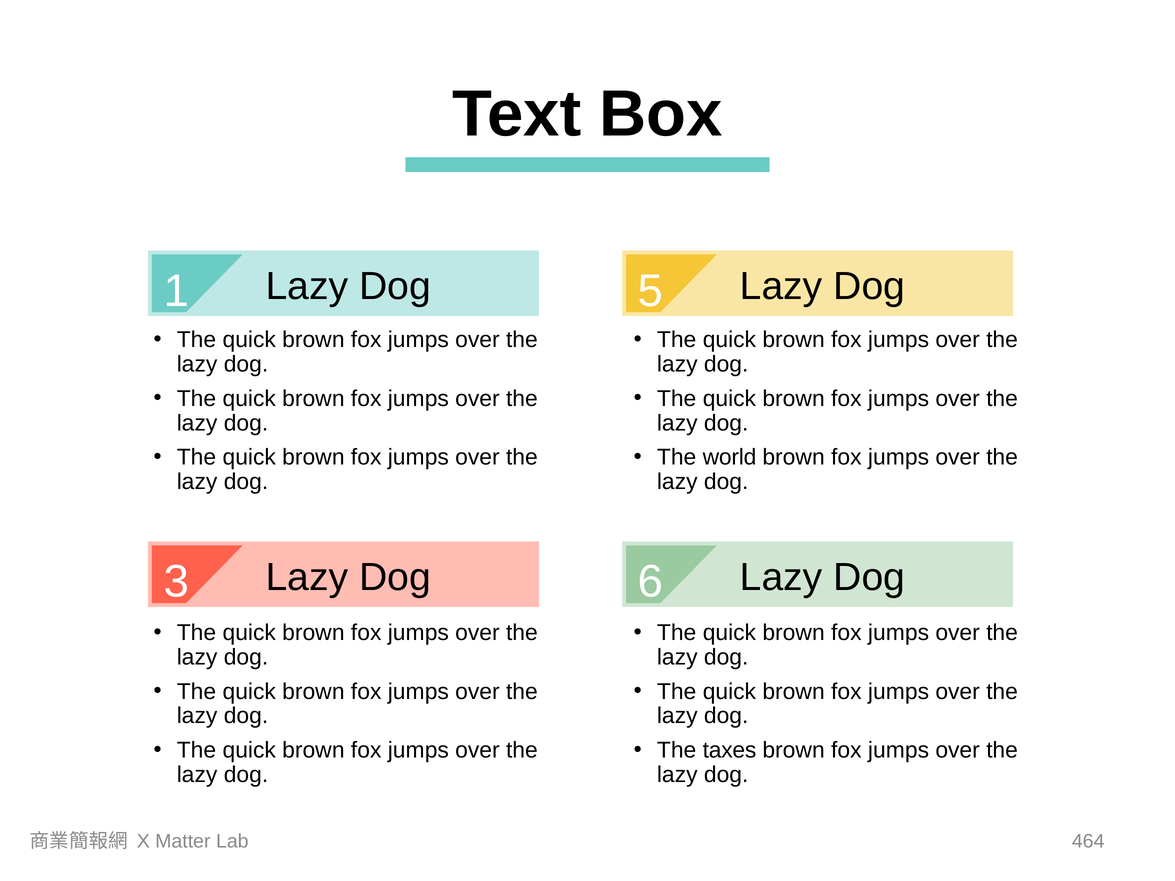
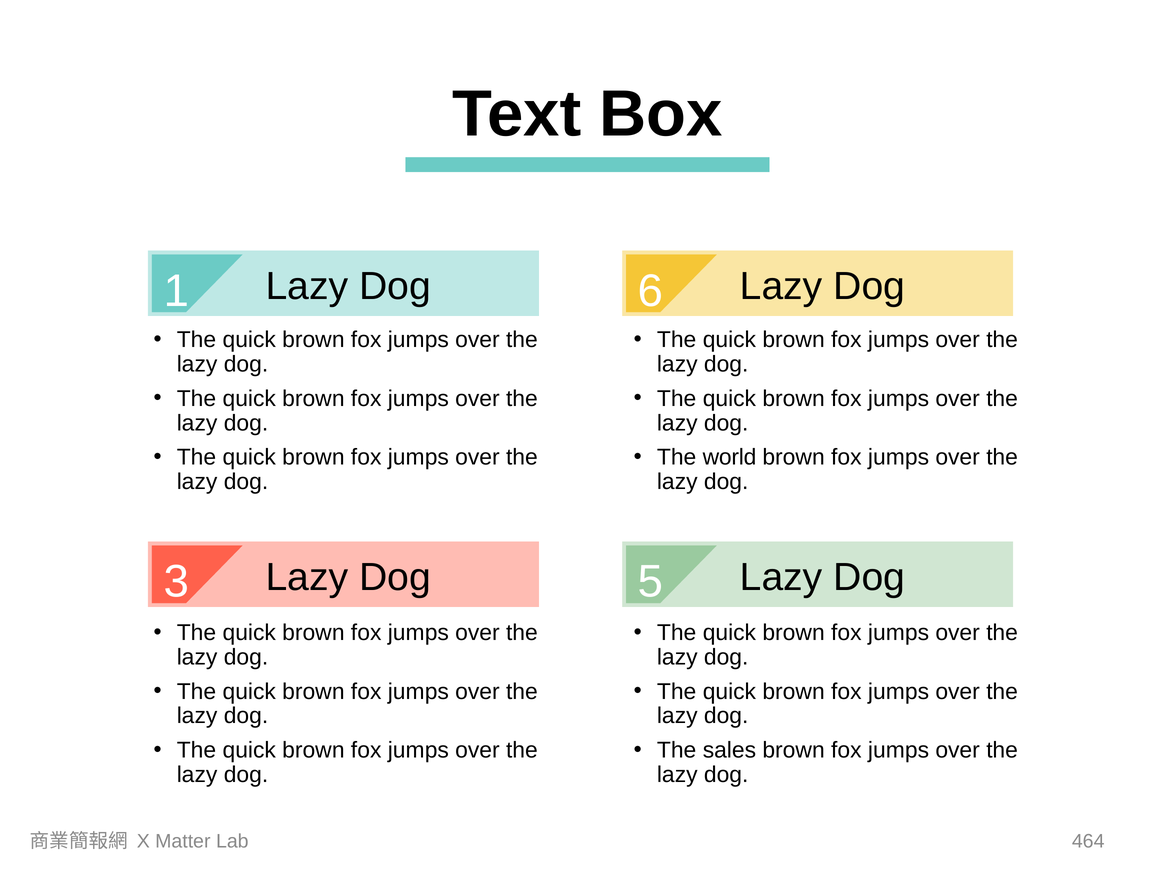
5: 5 -> 6
6: 6 -> 5
taxes: taxes -> sales
